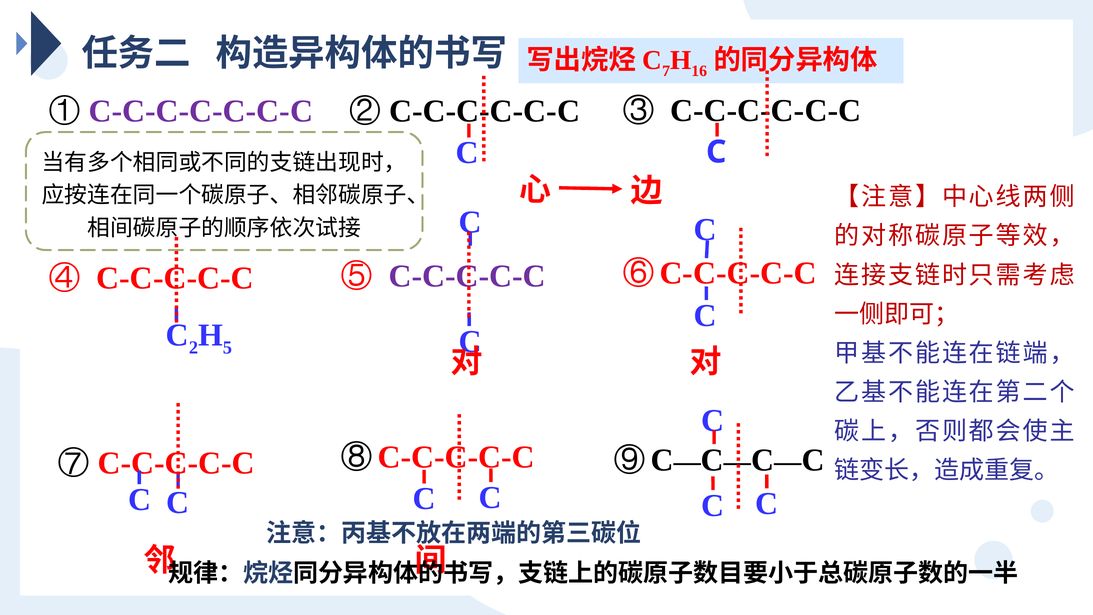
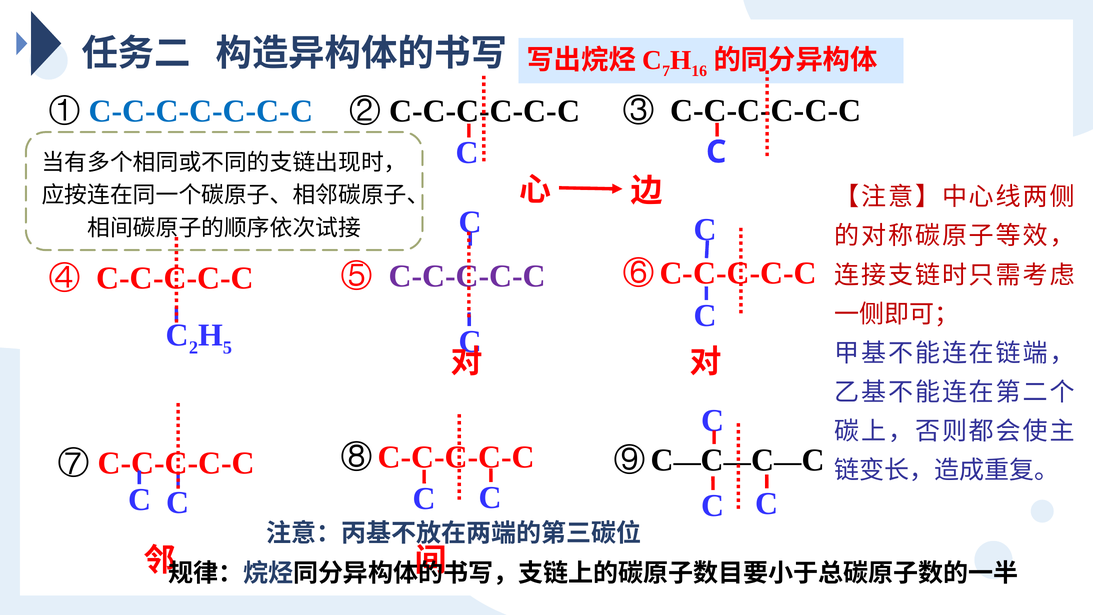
C-C-C-C-C-C-C colour: purple -> blue
